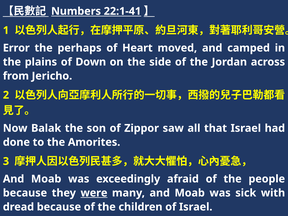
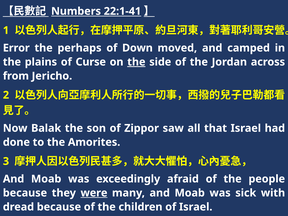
Heart: Heart -> Down
Down: Down -> Curse
the at (136, 62) underline: none -> present
